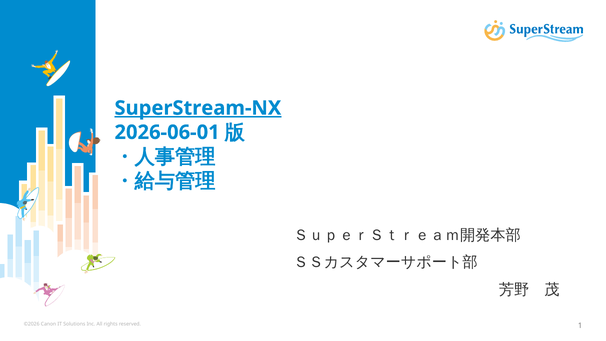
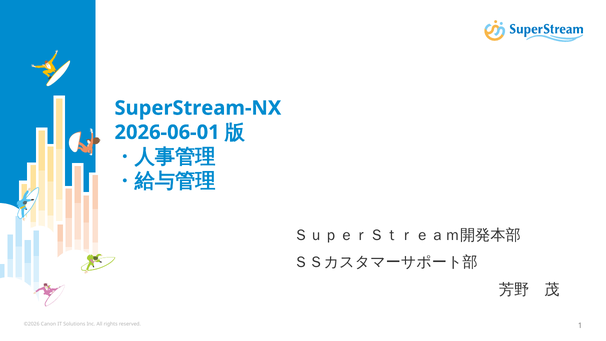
SuperStream-NX underline: present -> none
